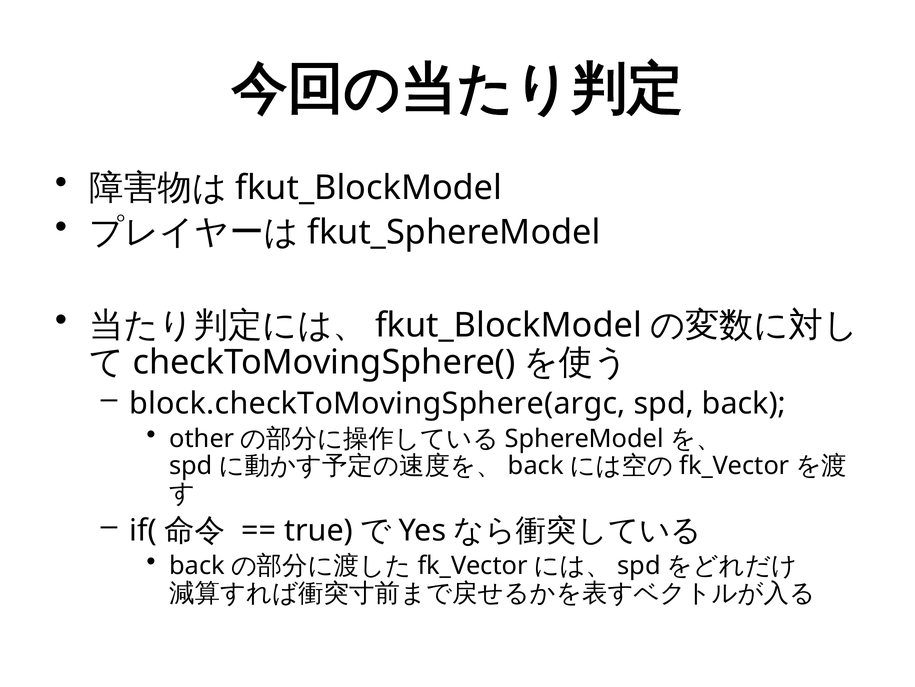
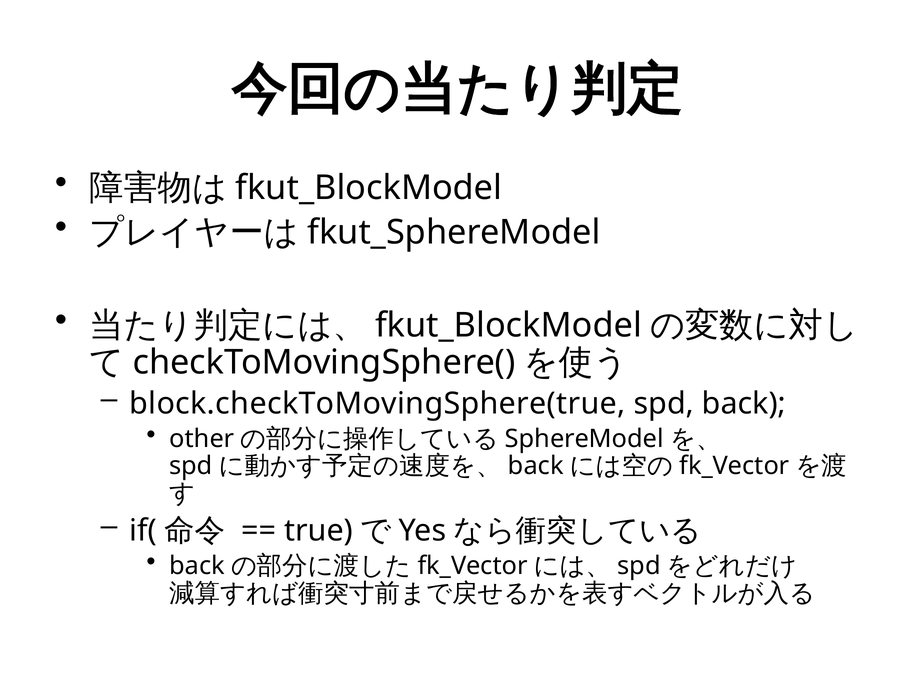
block.checkToMovingSphere(argc: block.checkToMovingSphere(argc -> block.checkToMovingSphere(true
